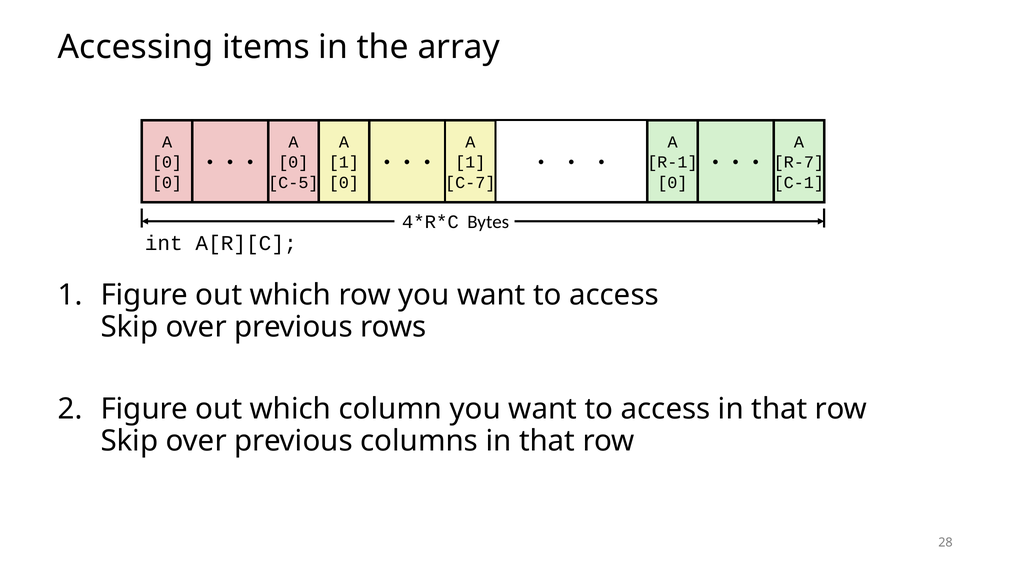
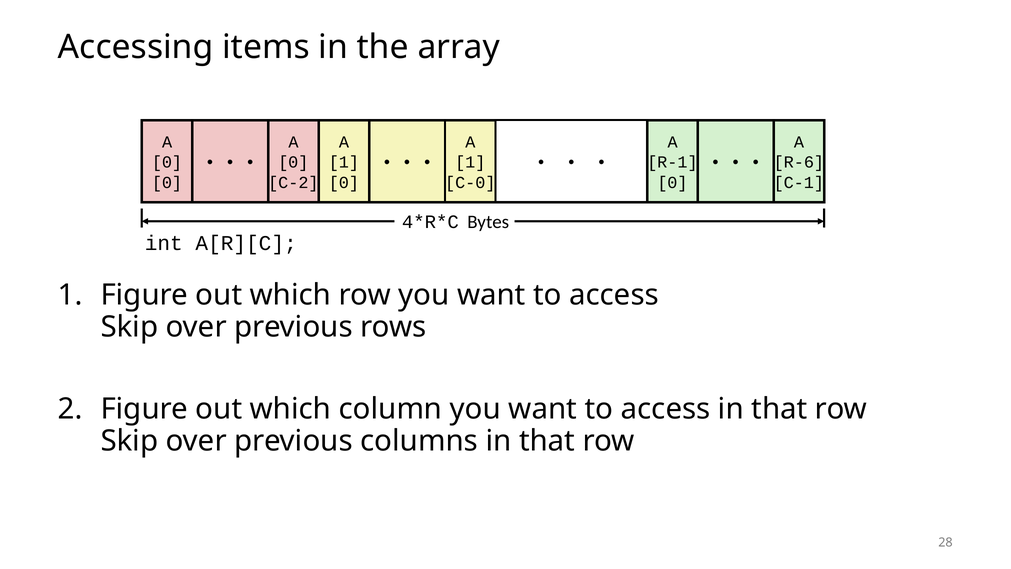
R-7: R-7 -> R-6
C-5: C-5 -> C-2
C-7: C-7 -> C-0
